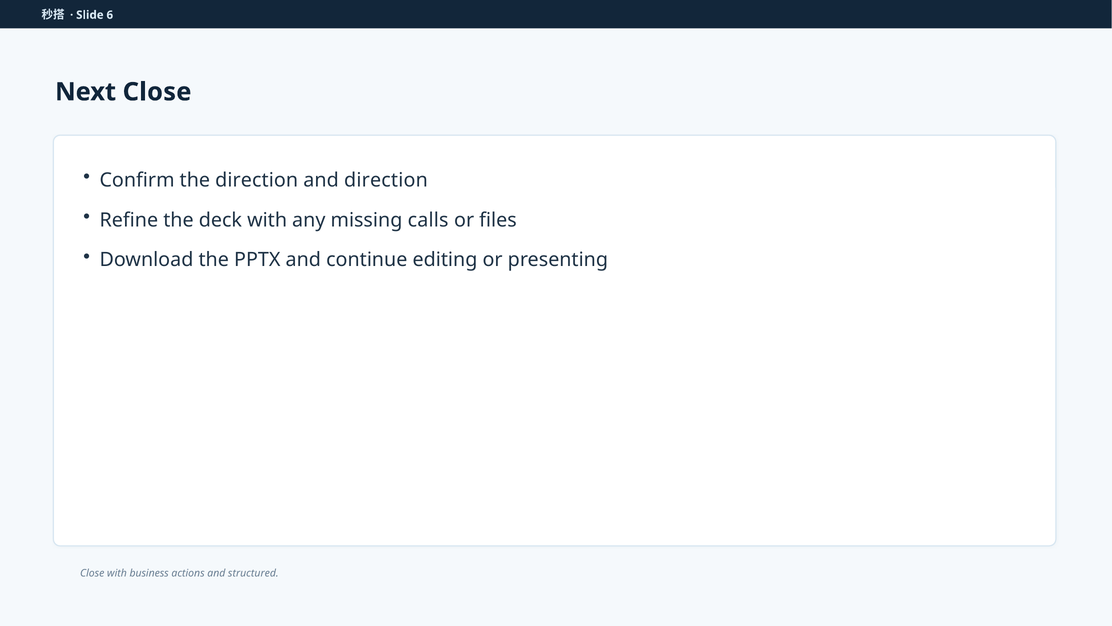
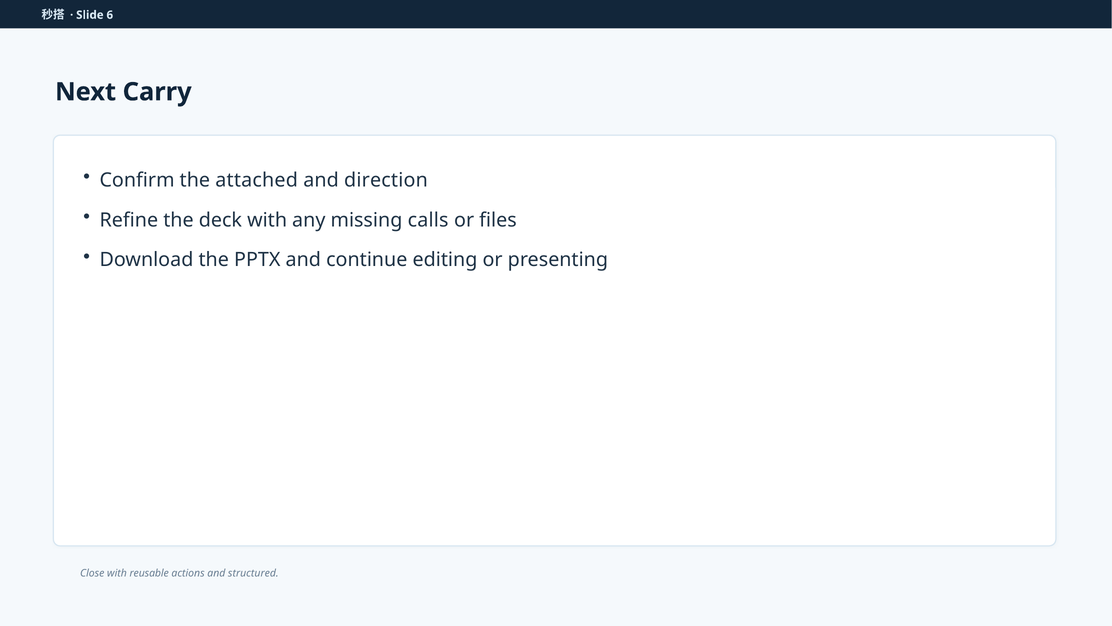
Next Close: Close -> Carry
the direction: direction -> attached
business: business -> reusable
